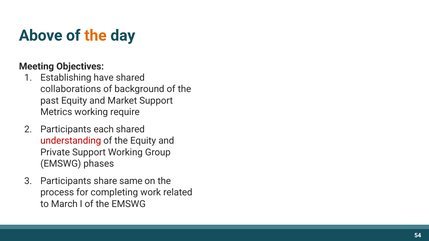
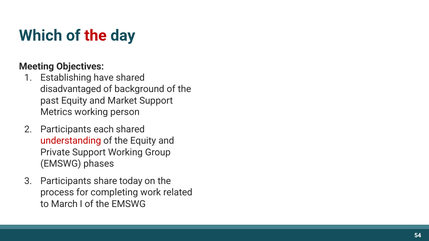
Above: Above -> Which
the at (95, 36) colour: orange -> red
collaborations: collaborations -> disadvantaged
require: require -> person
same: same -> today
